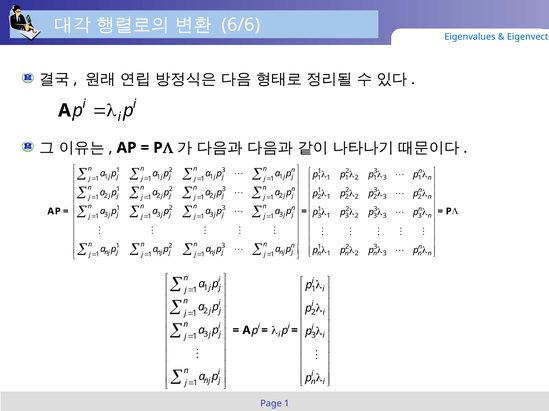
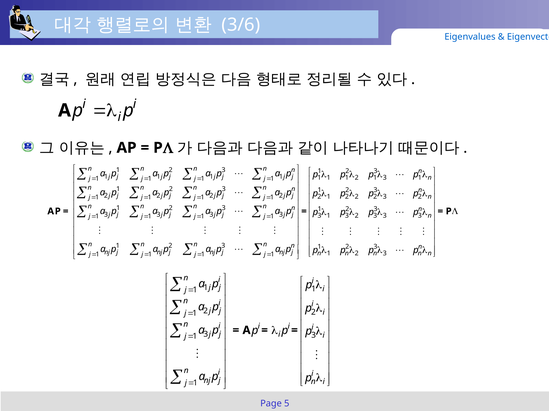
6/6: 6/6 -> 3/6
Page 1: 1 -> 5
